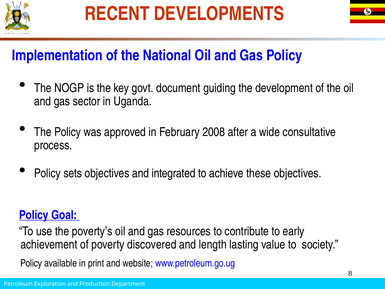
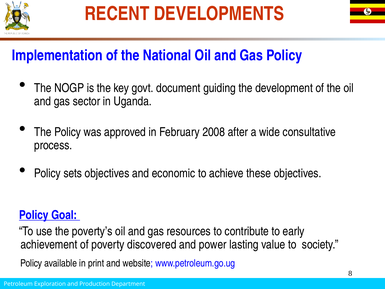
integrated: integrated -> economic
length: length -> power
